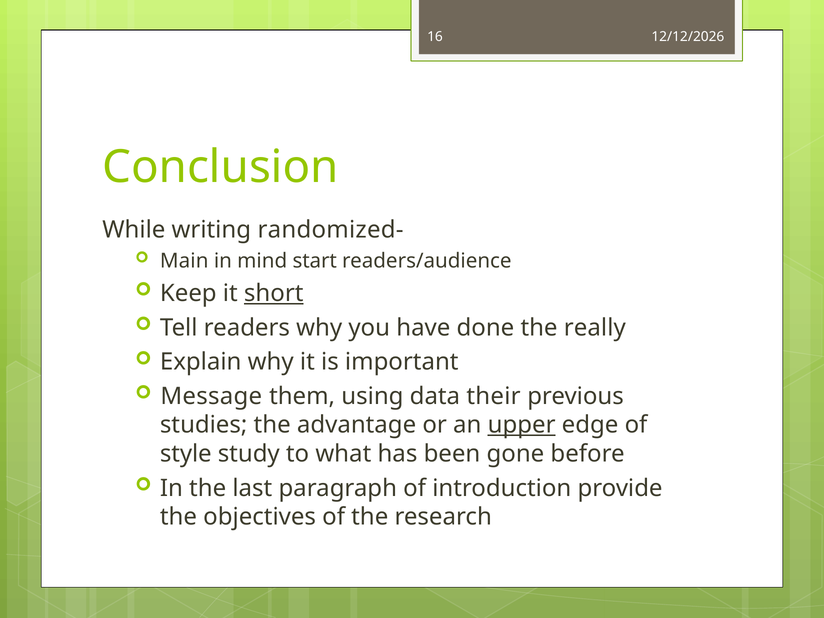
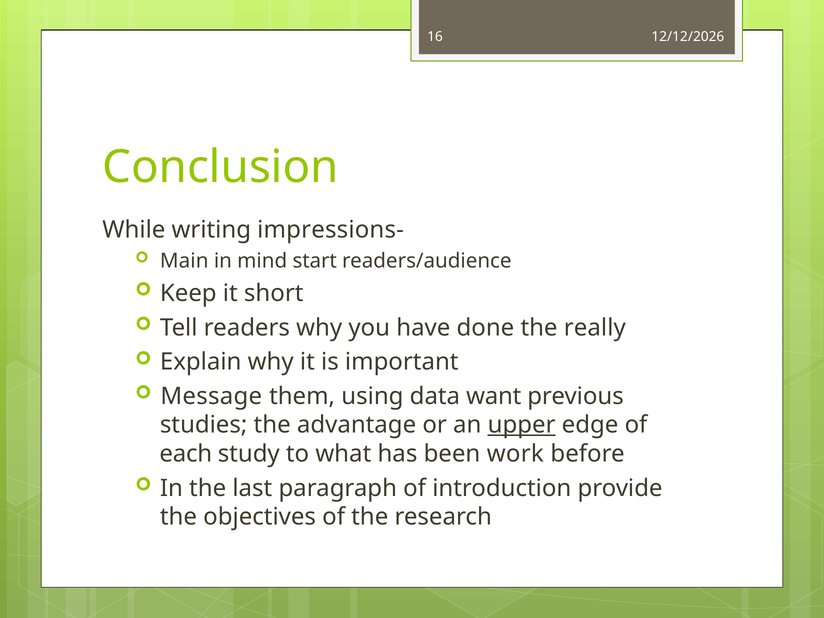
randomized-: randomized- -> impressions-
short underline: present -> none
their: their -> want
style: style -> each
gone: gone -> work
